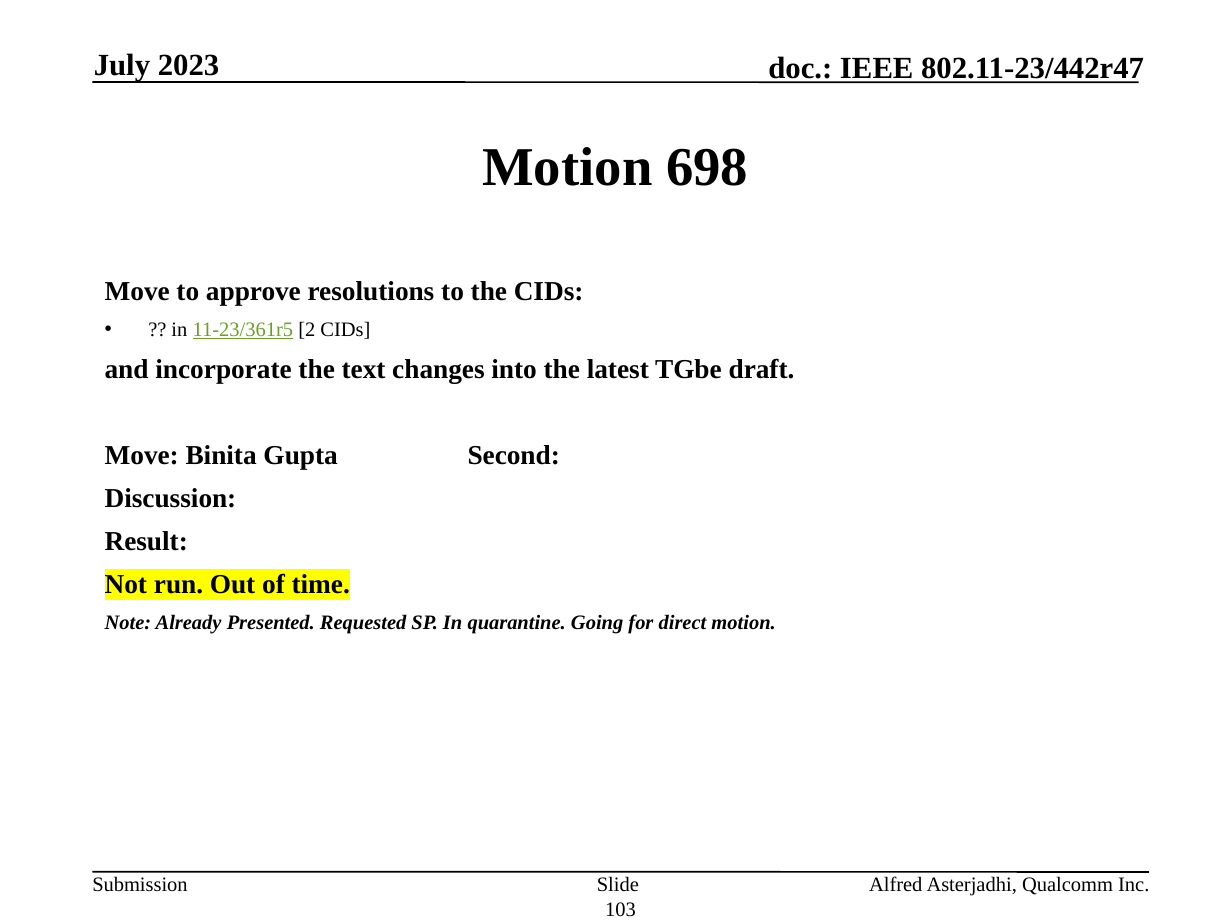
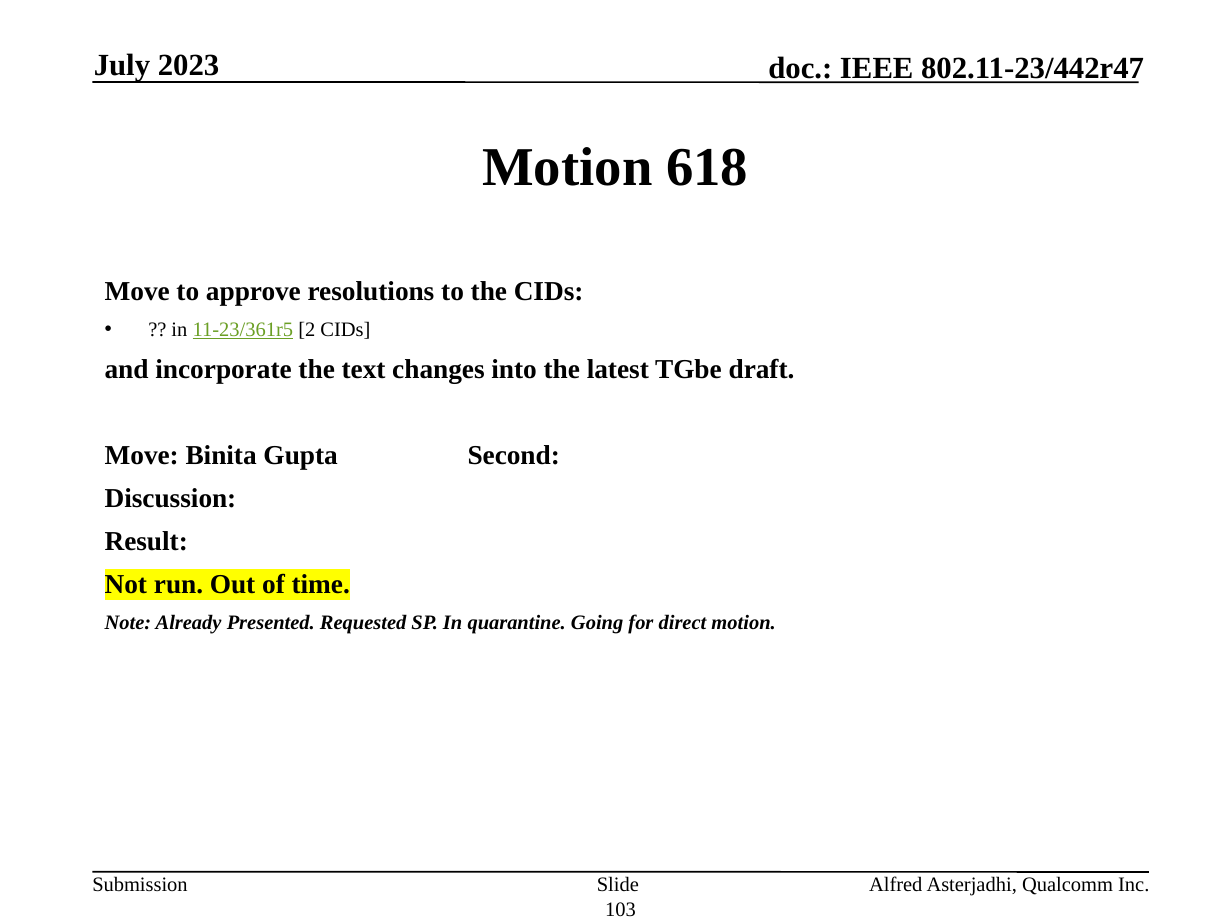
698: 698 -> 618
